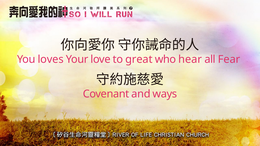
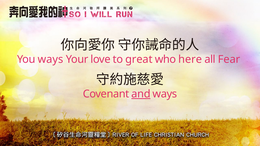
You loves: loves -> ways
hear: hear -> here
and underline: none -> present
